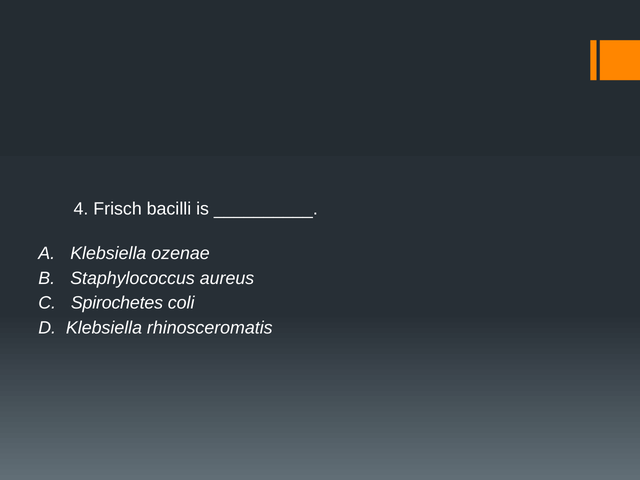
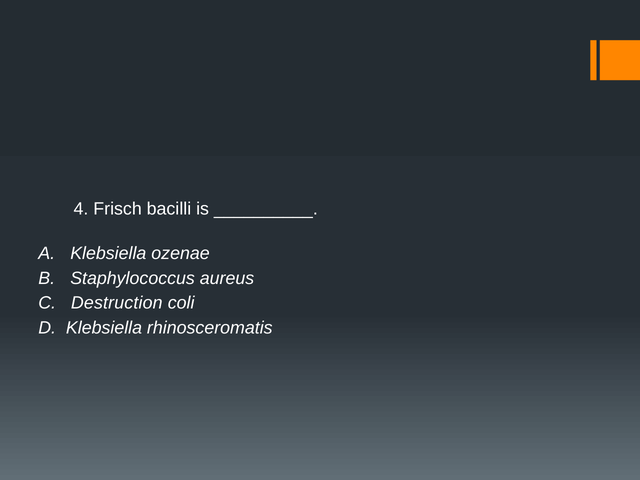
Spirochetes: Spirochetes -> Destruction
